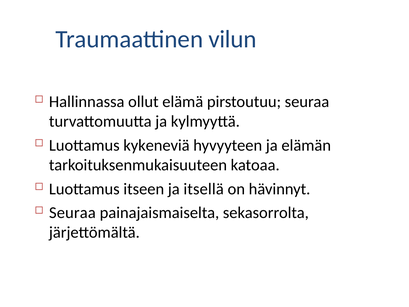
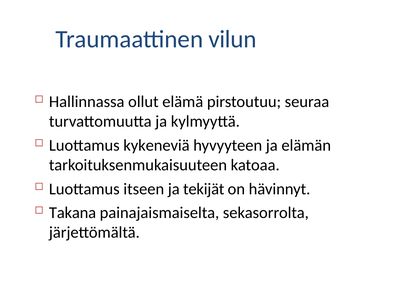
itsellä: itsellä -> tekijät
Seuraa at (72, 213): Seuraa -> Takana
